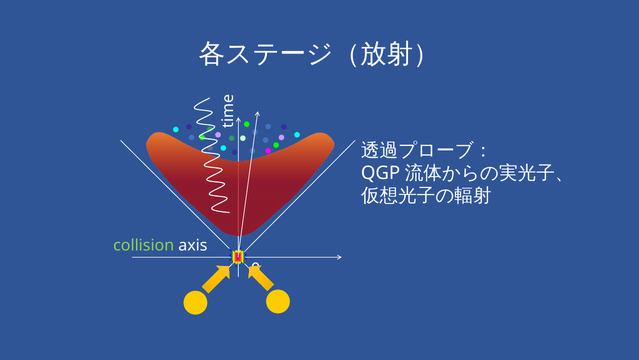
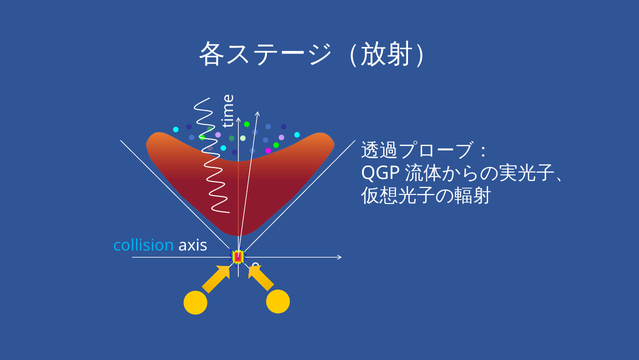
collision colour: light green -> light blue
